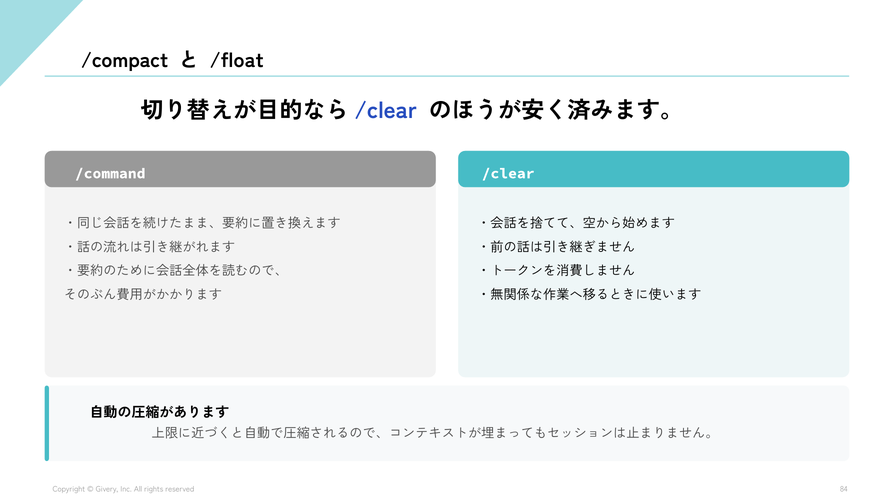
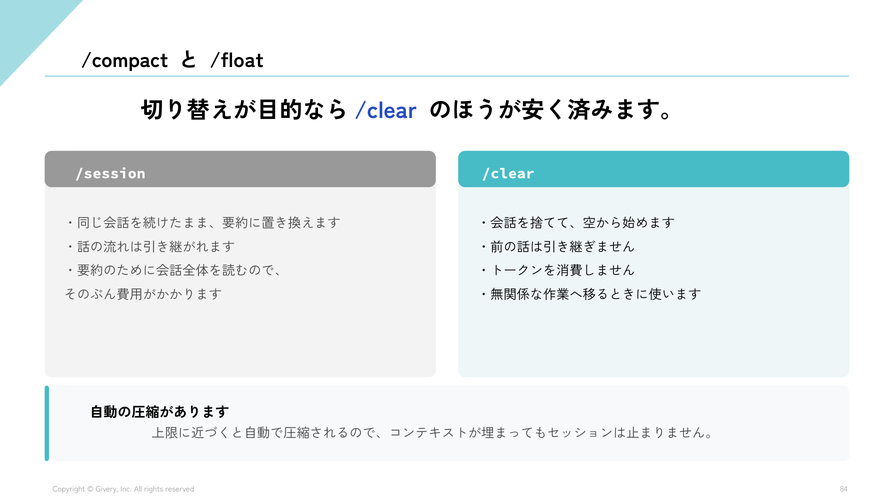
/command: /command -> /session
